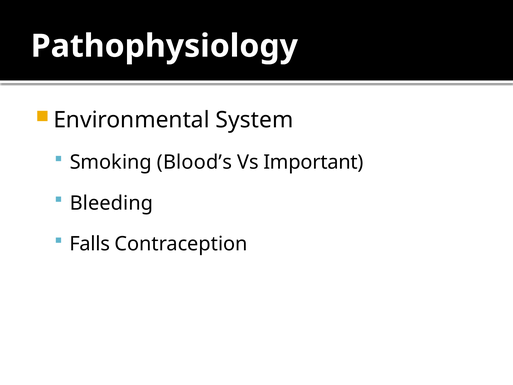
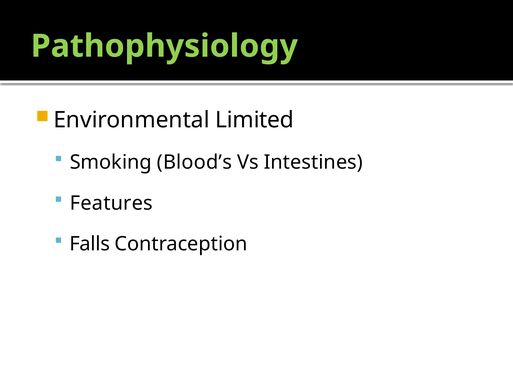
Pathophysiology colour: white -> light green
System: System -> Limited
Important: Important -> Intestines
Bleeding: Bleeding -> Features
